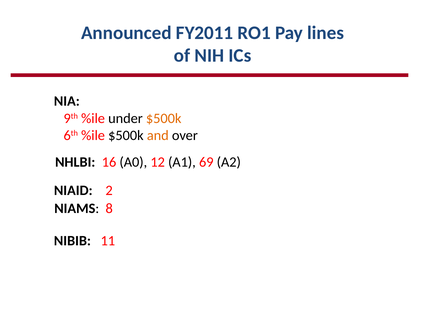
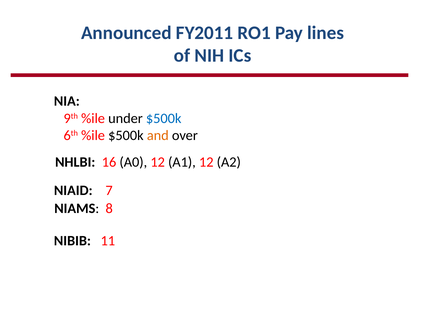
$500k at (164, 118) colour: orange -> blue
A1 69: 69 -> 12
2: 2 -> 7
